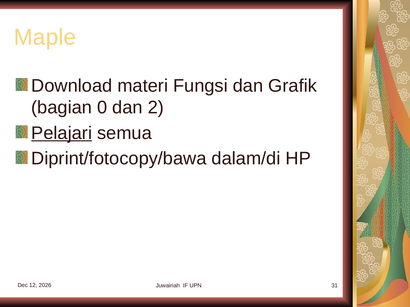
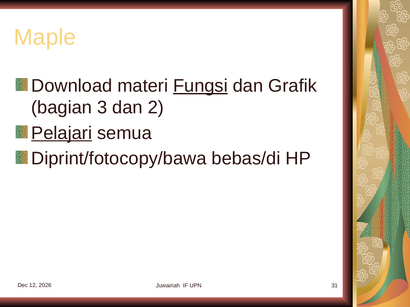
Fungsi underline: none -> present
0: 0 -> 3
dalam/di: dalam/di -> bebas/di
